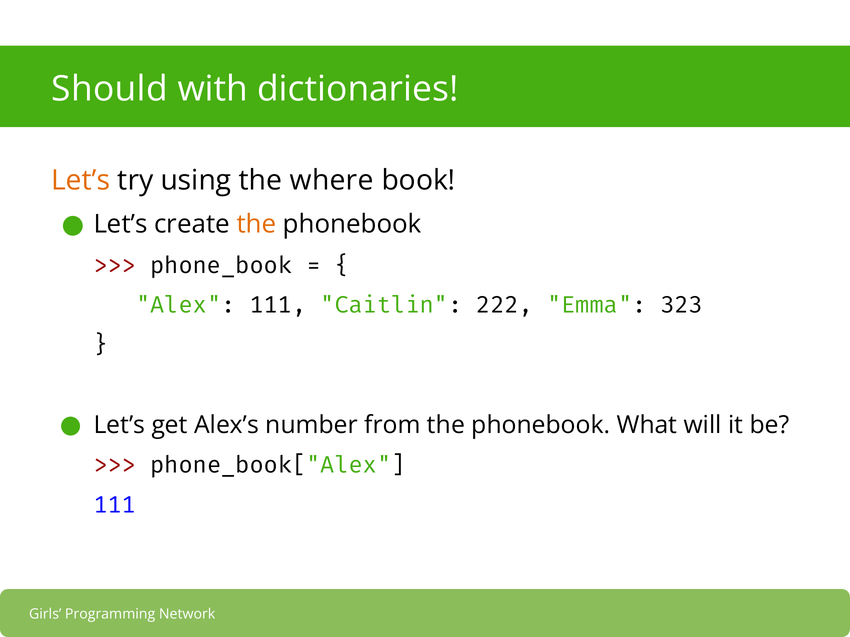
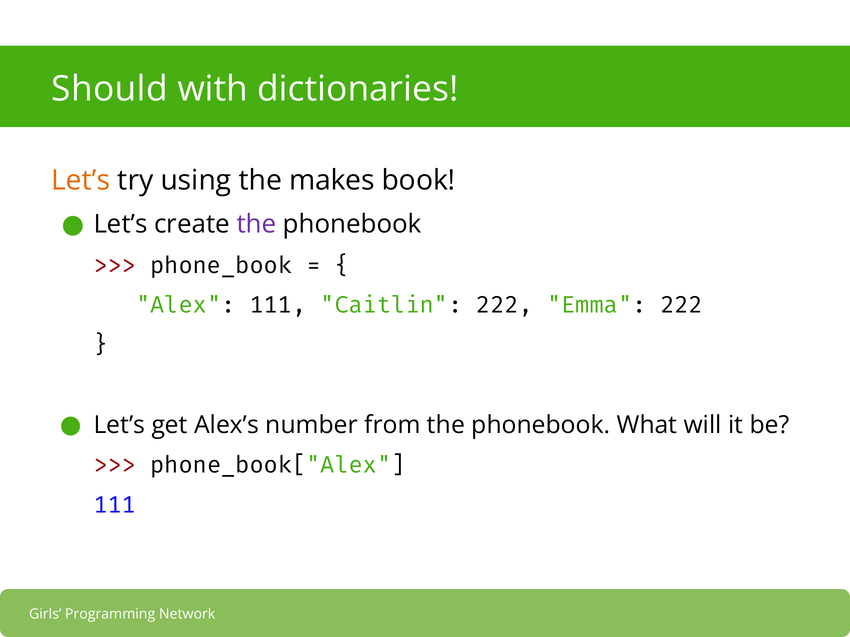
where: where -> makes
the at (256, 225) colour: orange -> purple
Emma 323: 323 -> 222
